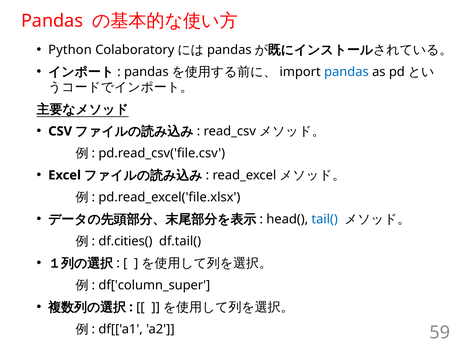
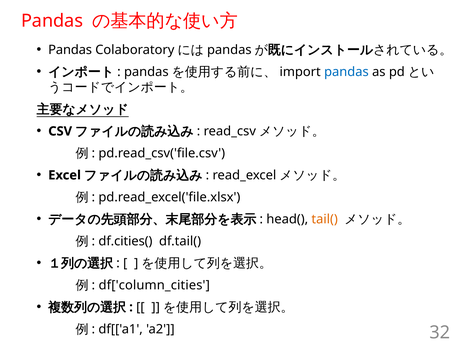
Python at (70, 50): Python -> Pandas
tail( colour: blue -> orange
df['column_super: df['column_super -> df['column_cities
59: 59 -> 32
